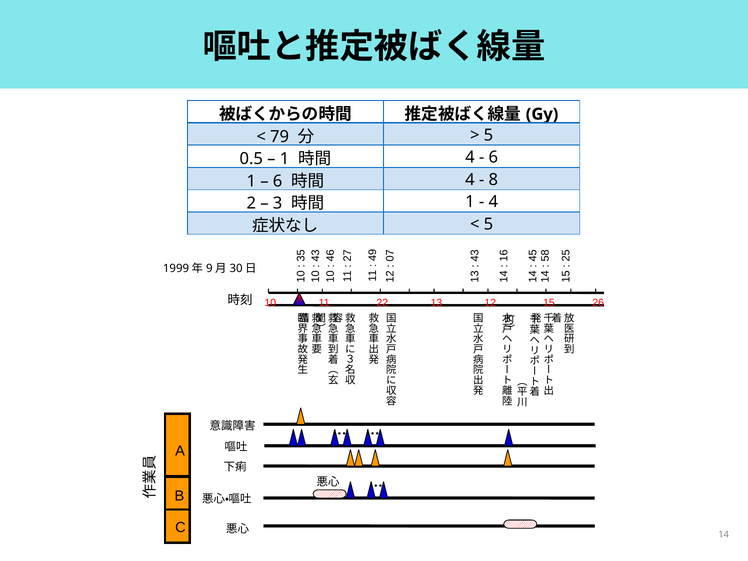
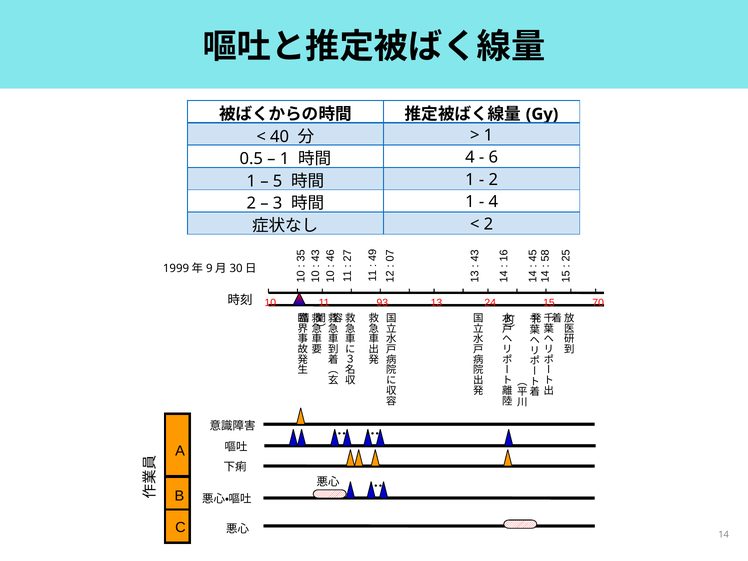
79: 79 -> 40
5 at (488, 135): 5 -> 1
6 at (278, 181): 6 -> 5
4 at (470, 180): 4 -> 1
8 at (493, 180): 8 -> 2
5 at (488, 224): 5 -> 2
22: 22 -> 93
12: 12 -> 24
26: 26 -> 70
